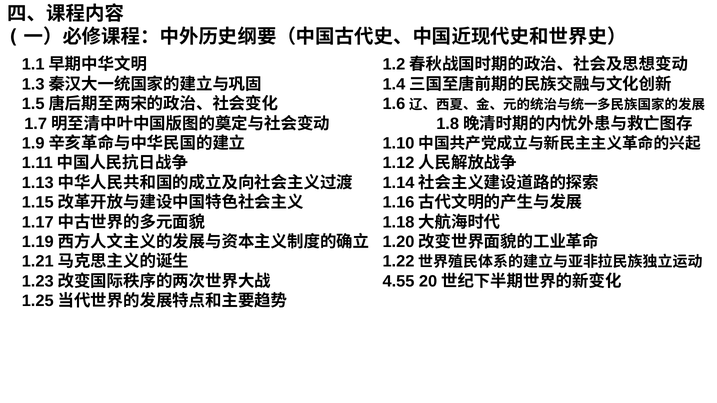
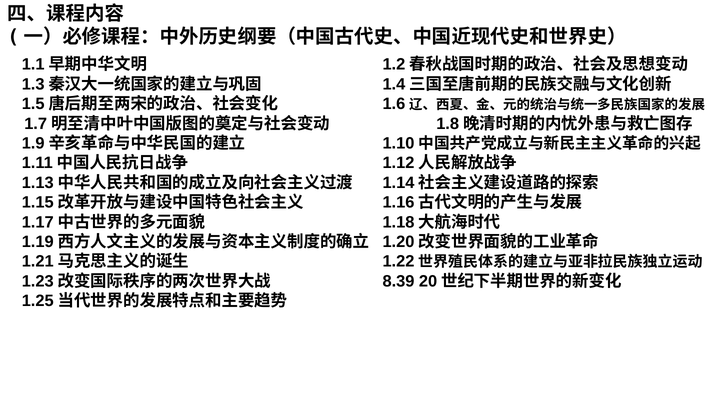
4.55: 4.55 -> 8.39
